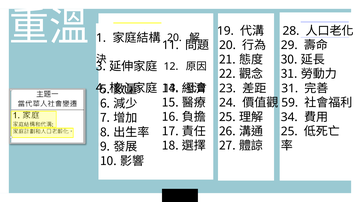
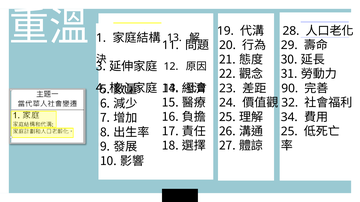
20 at (174, 38): 20 -> 13
31 at (290, 89): 31 -> 90
59: 59 -> 32
